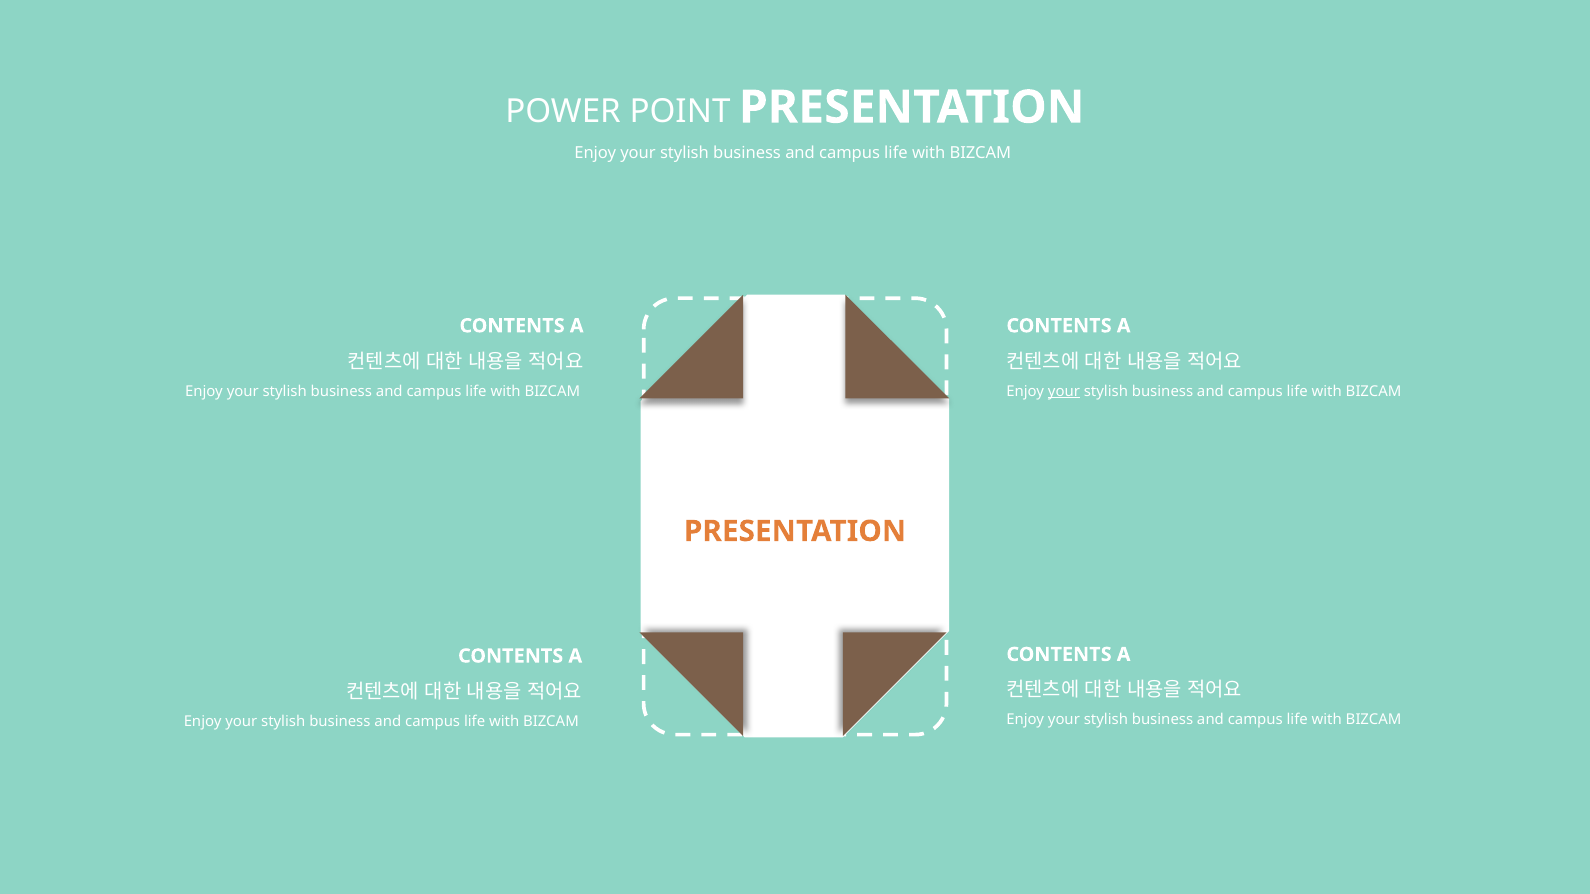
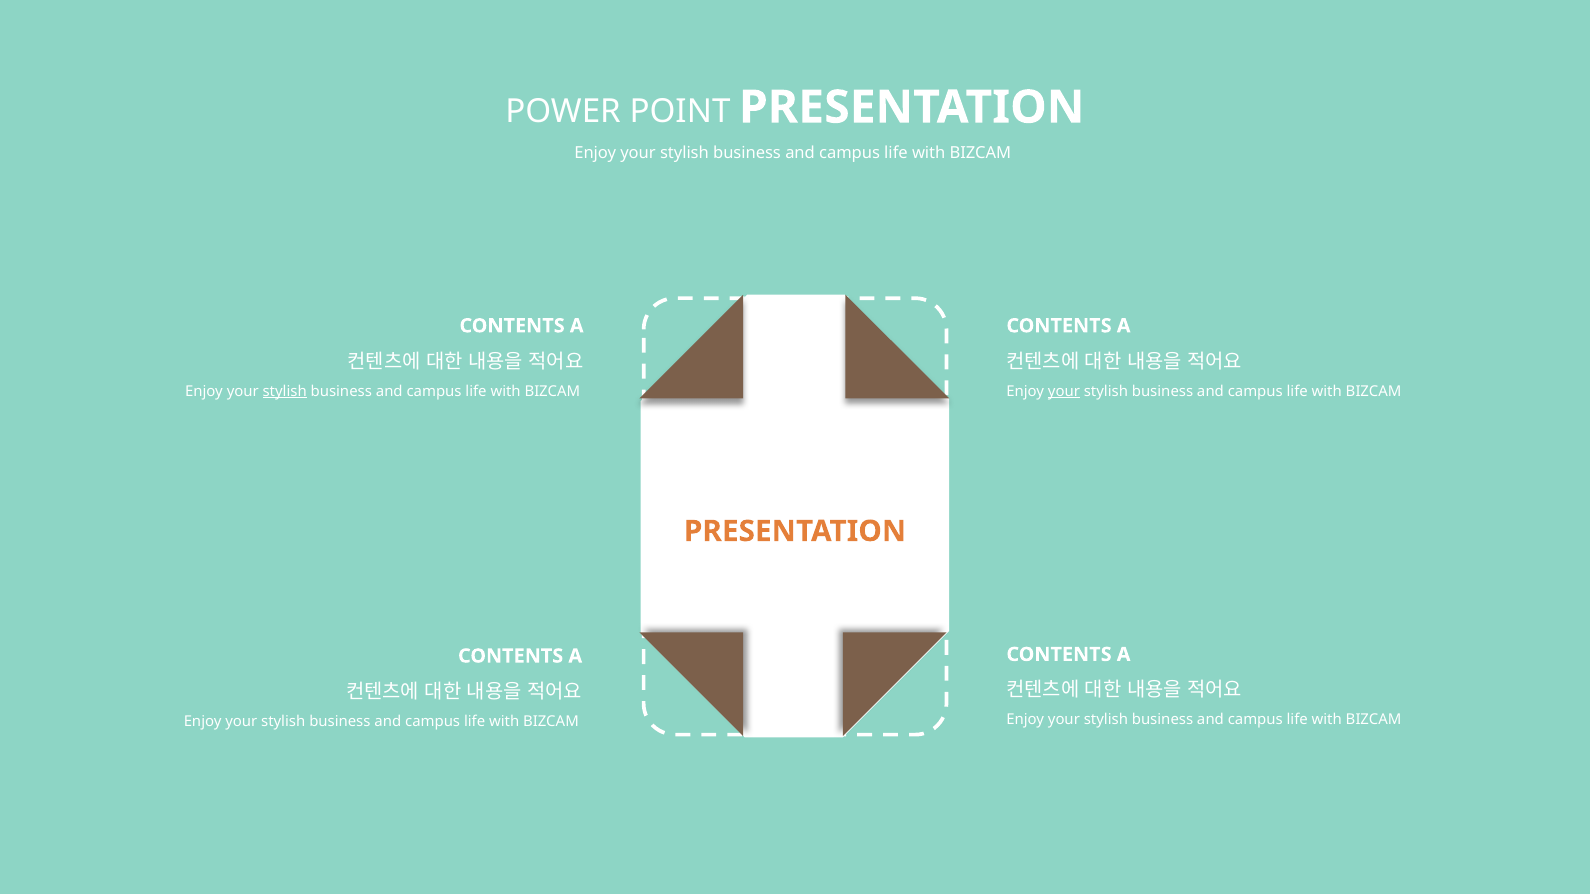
stylish at (285, 391) underline: none -> present
